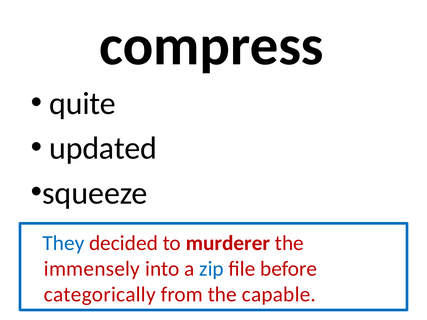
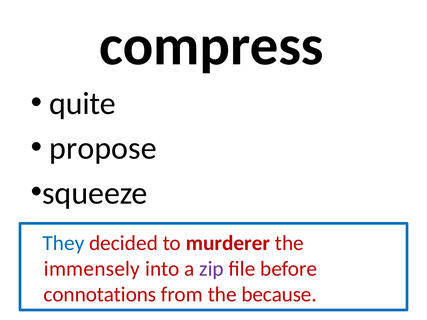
updated: updated -> propose
zip colour: blue -> purple
categorically: categorically -> connotations
capable: capable -> because
